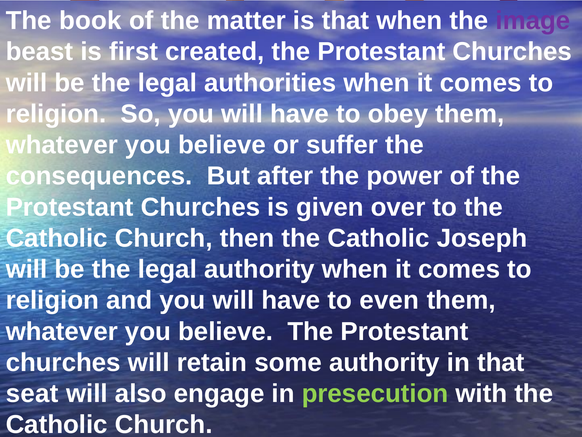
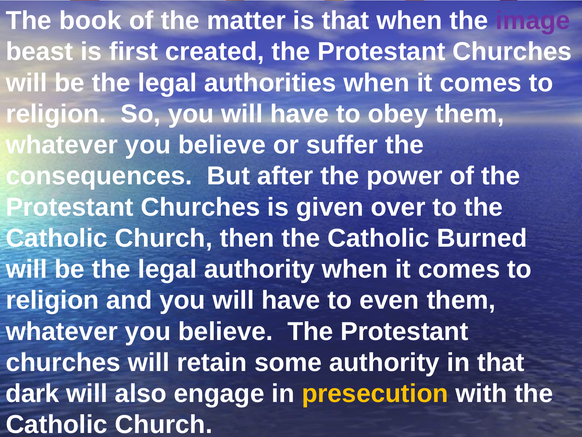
Joseph: Joseph -> Burned
seat: seat -> dark
presecution colour: light green -> yellow
